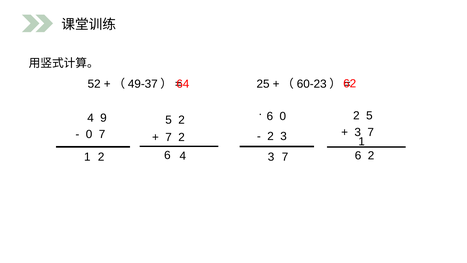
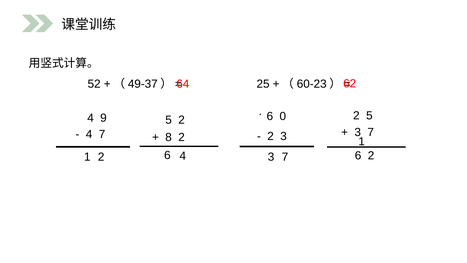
0 at (89, 134): 0 -> 4
7 at (169, 137): 7 -> 8
